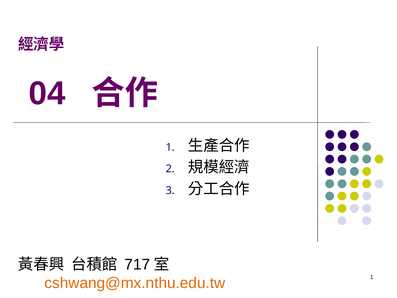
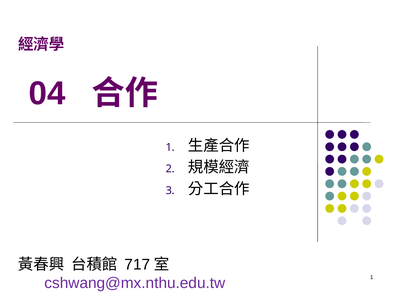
cshwang@mx.nthu.edu.tw colour: orange -> purple
